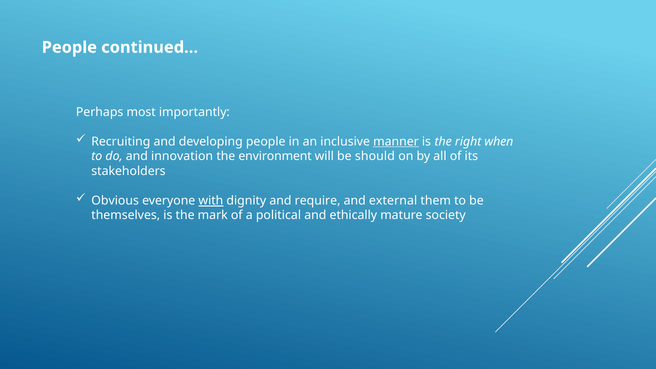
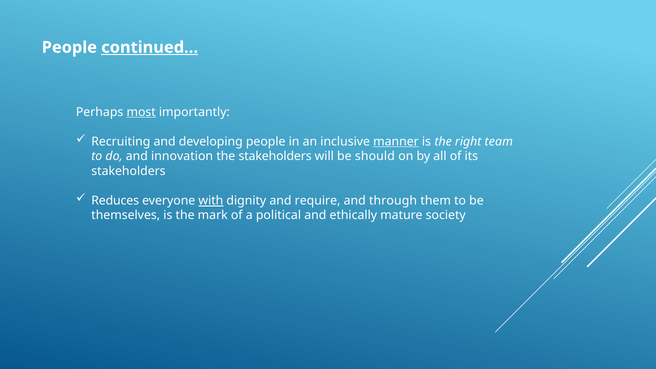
continued… underline: none -> present
most underline: none -> present
when: when -> team
the environment: environment -> stakeholders
Obvious: Obvious -> Reduces
external: external -> through
